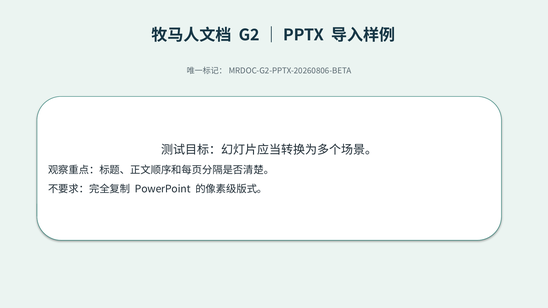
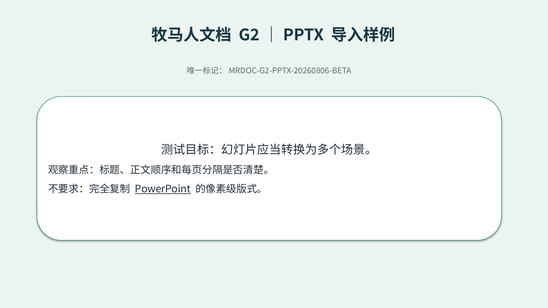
PowerPoint underline: none -> present
